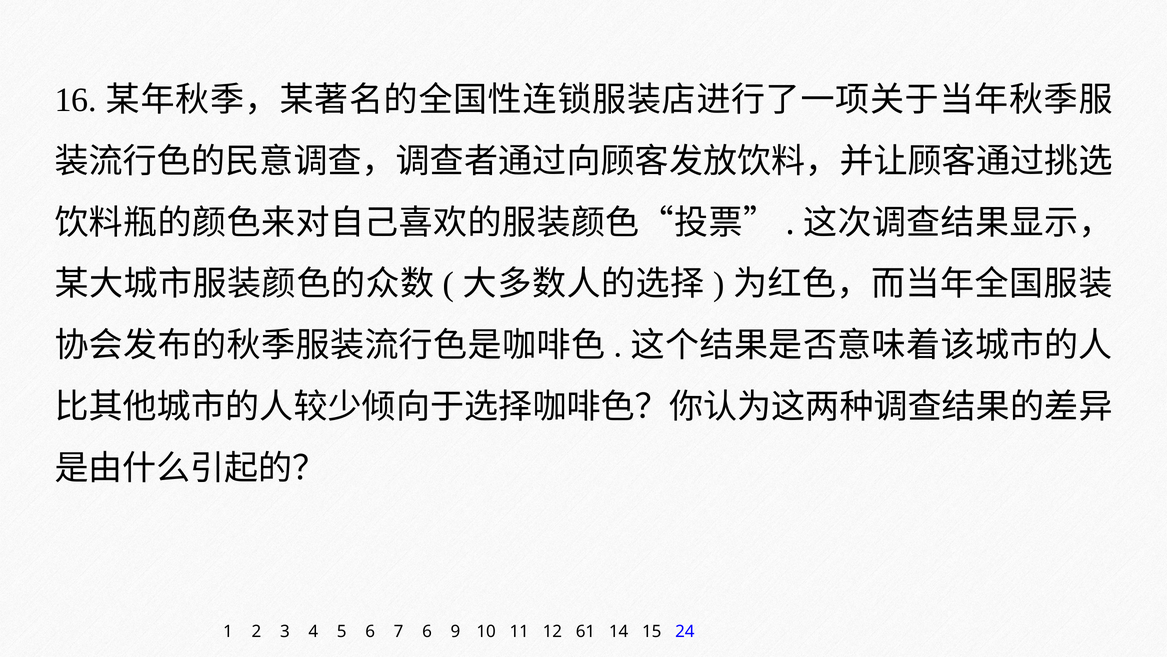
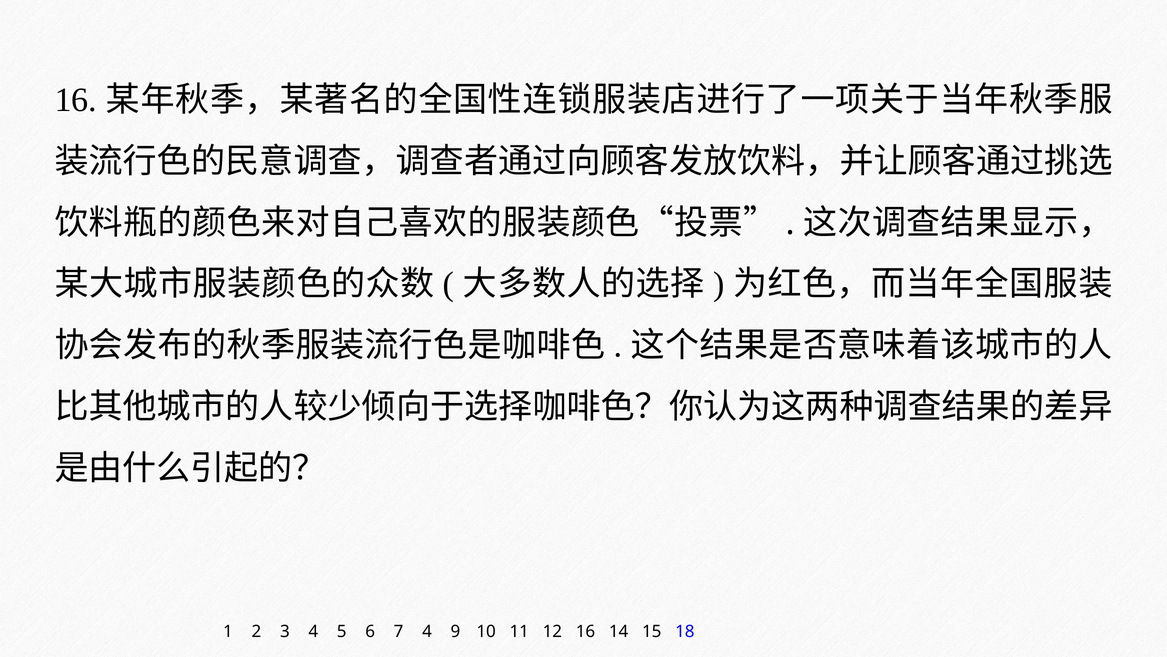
7 6: 6 -> 4
12 61: 61 -> 16
24: 24 -> 18
